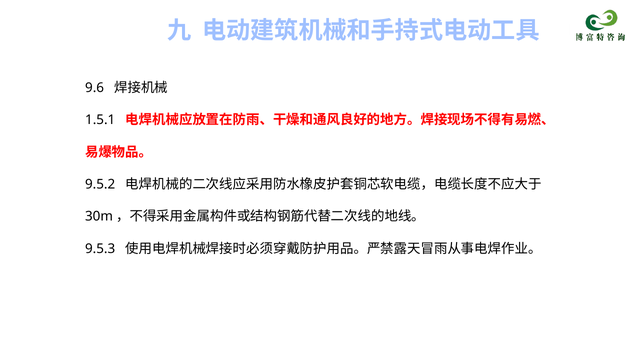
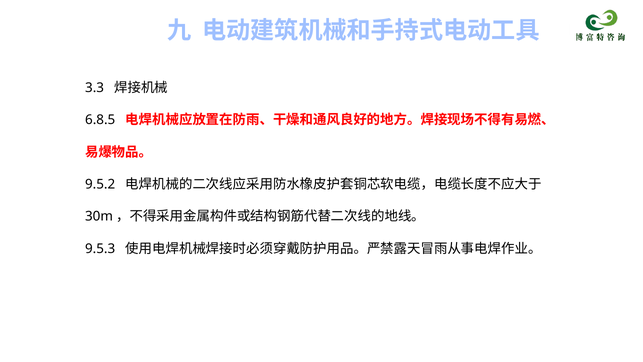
9.6: 9.6 -> 3.3
1.5.1: 1.5.1 -> 6.8.5
